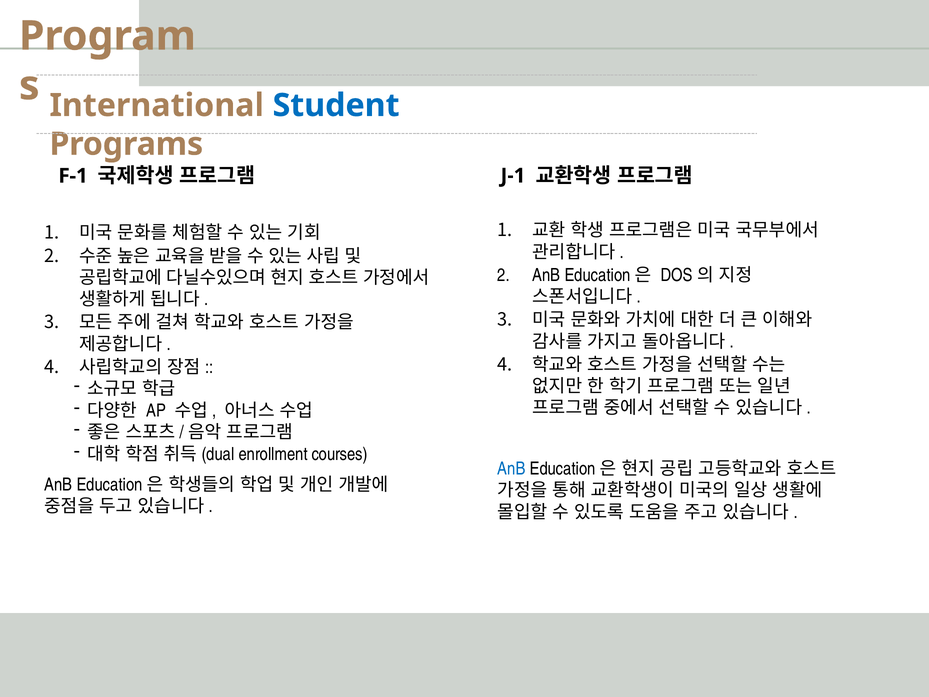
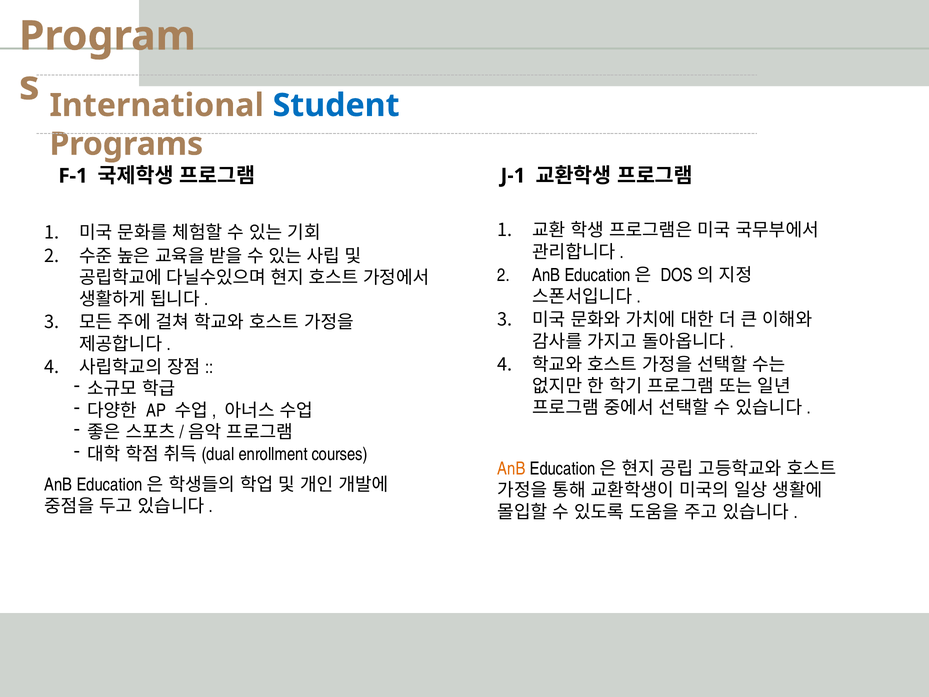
AnB at (511, 469) colour: blue -> orange
